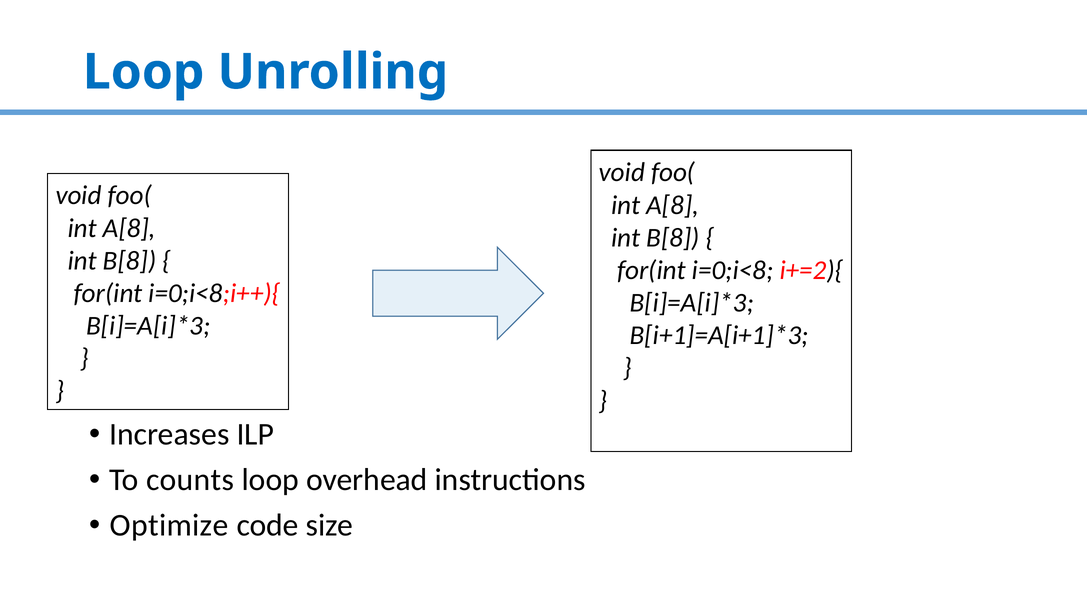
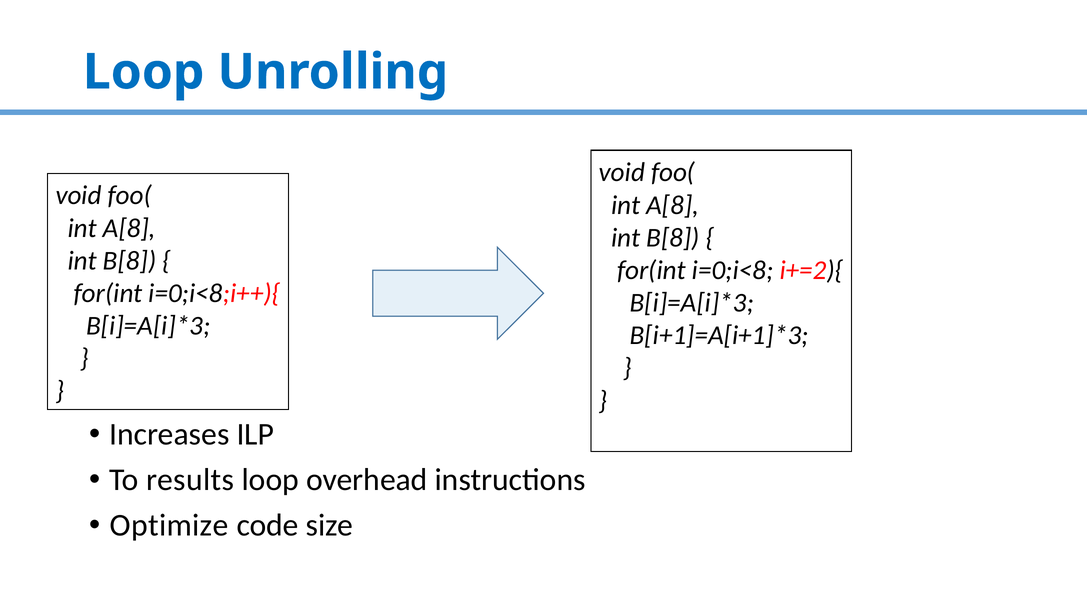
counts: counts -> results
